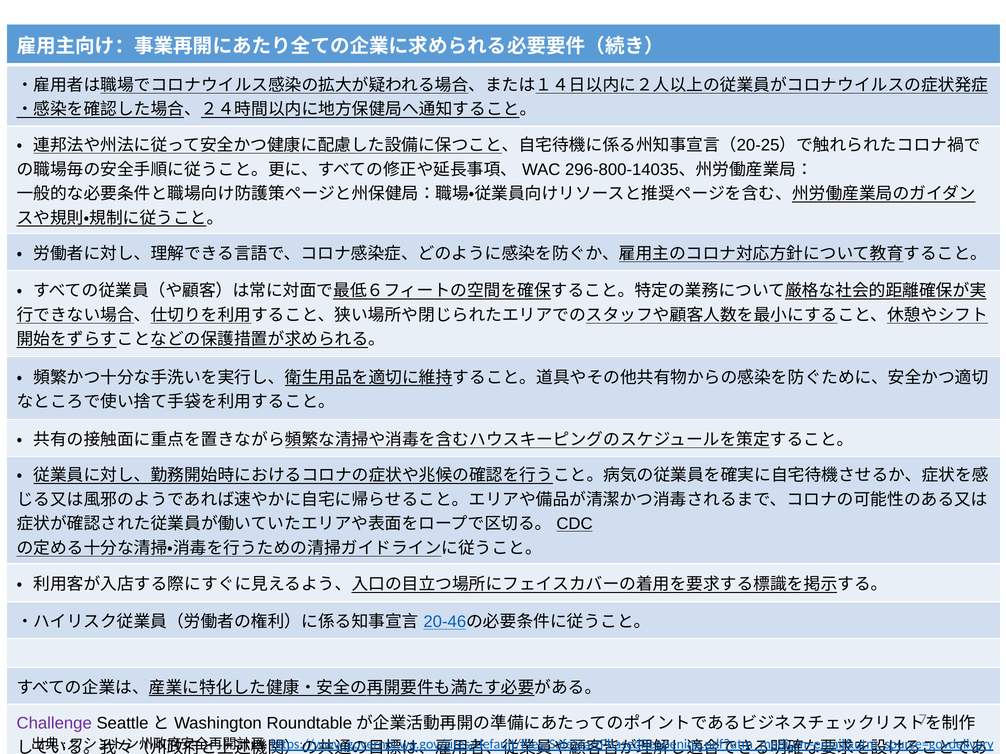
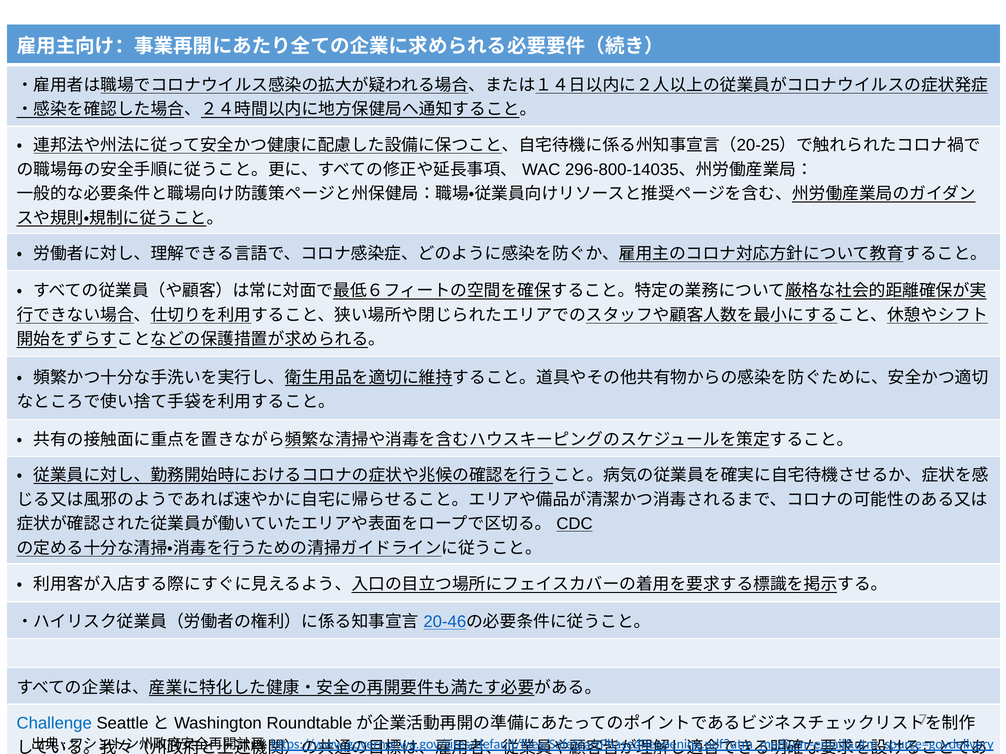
Challenge colour: purple -> blue
